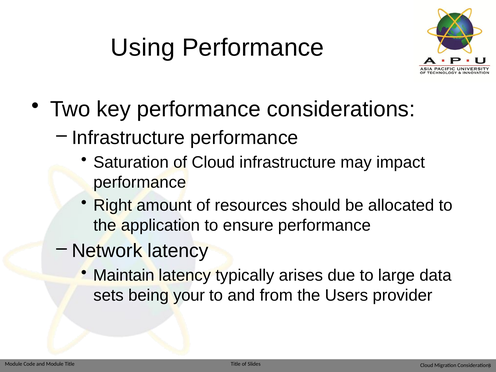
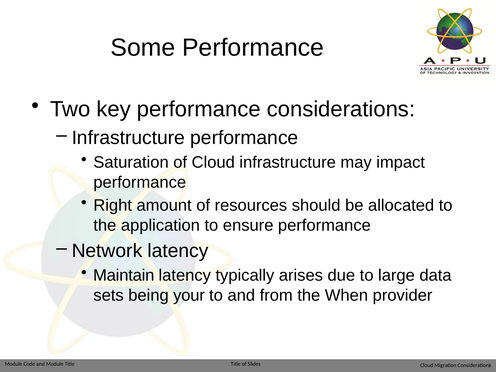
Using: Using -> Some
Users: Users -> When
